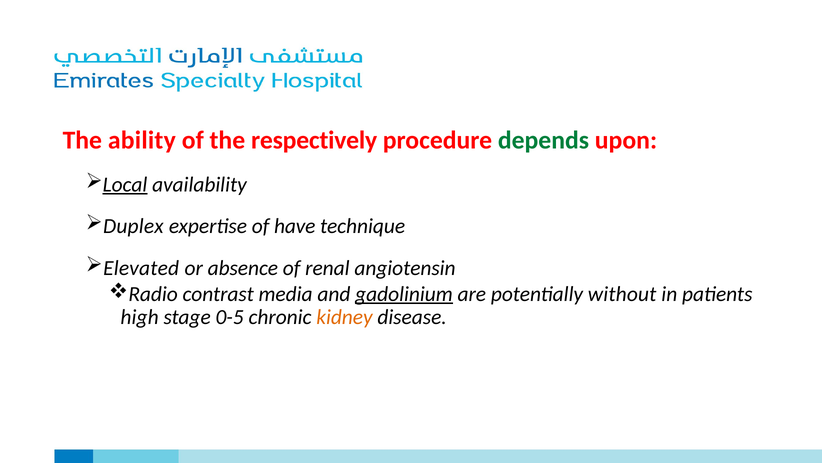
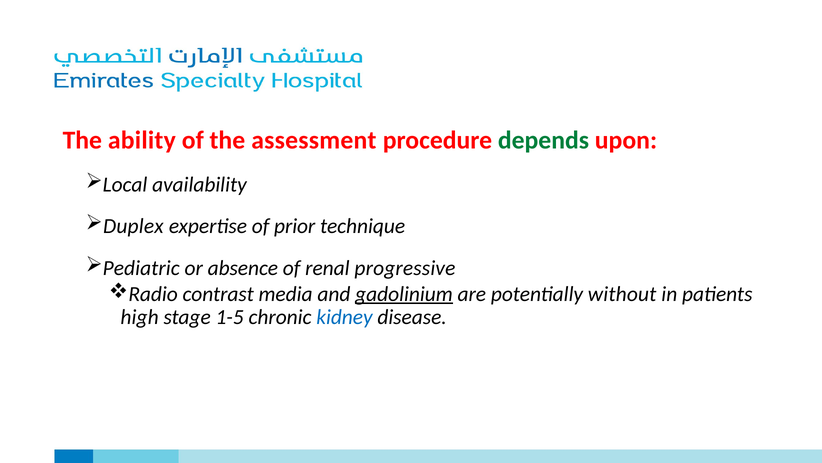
respectively: respectively -> assessment
Local underline: present -> none
have: have -> prior
Elevated: Elevated -> Pediatric
angiotensin: angiotensin -> progressive
0-5: 0-5 -> 1-5
kidney colour: orange -> blue
